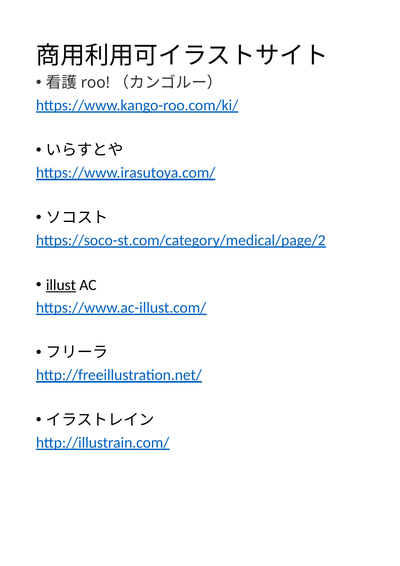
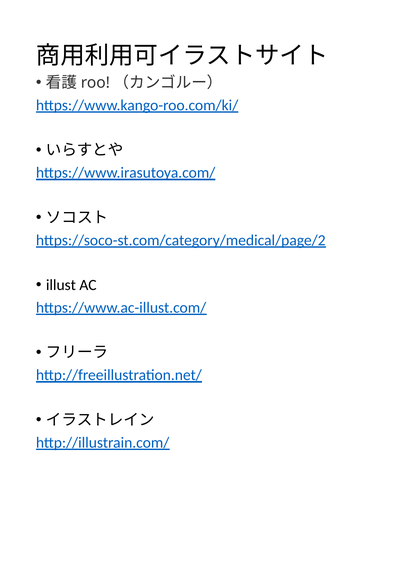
illust underline: present -> none
